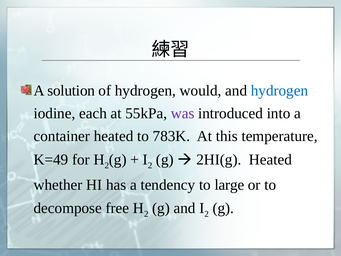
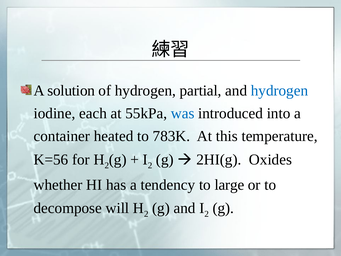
would: would -> partial
was colour: purple -> blue
K=49: K=49 -> K=56
2HI(g Heated: Heated -> Oxides
free: free -> will
